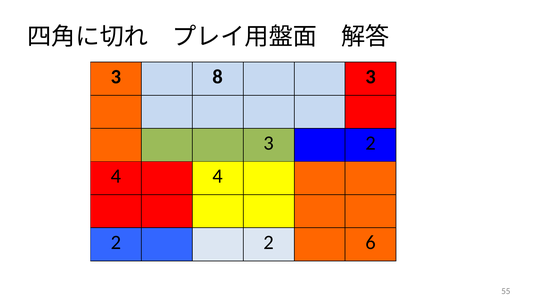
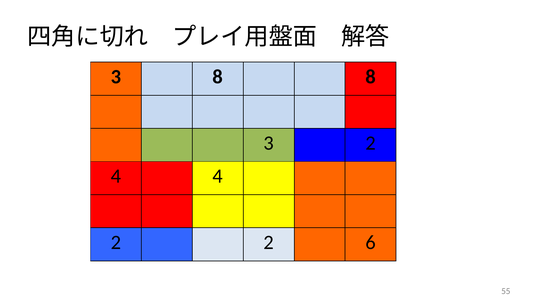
8 3: 3 -> 8
